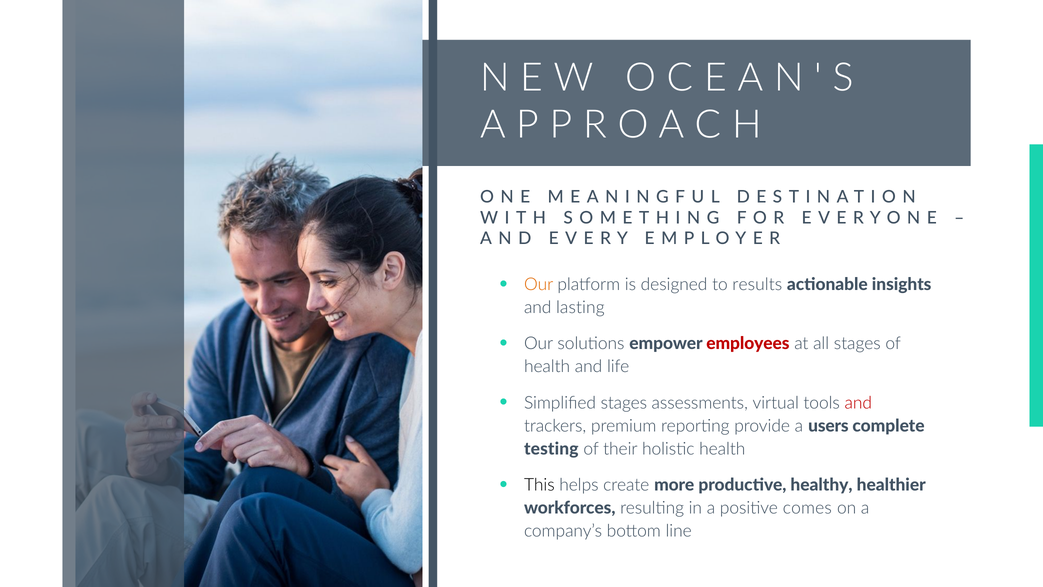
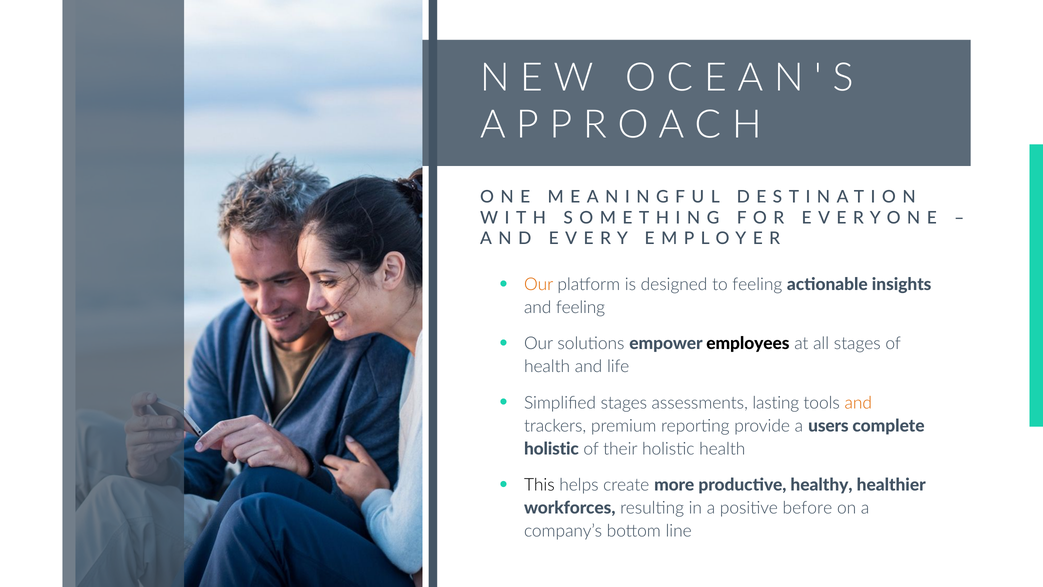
to results: results -> feeling
and lasting: lasting -> feeling
employees colour: red -> black
virtual: virtual -> lasting
and at (858, 403) colour: red -> orange
testing at (551, 449): testing -> holistic
comes: comes -> before
